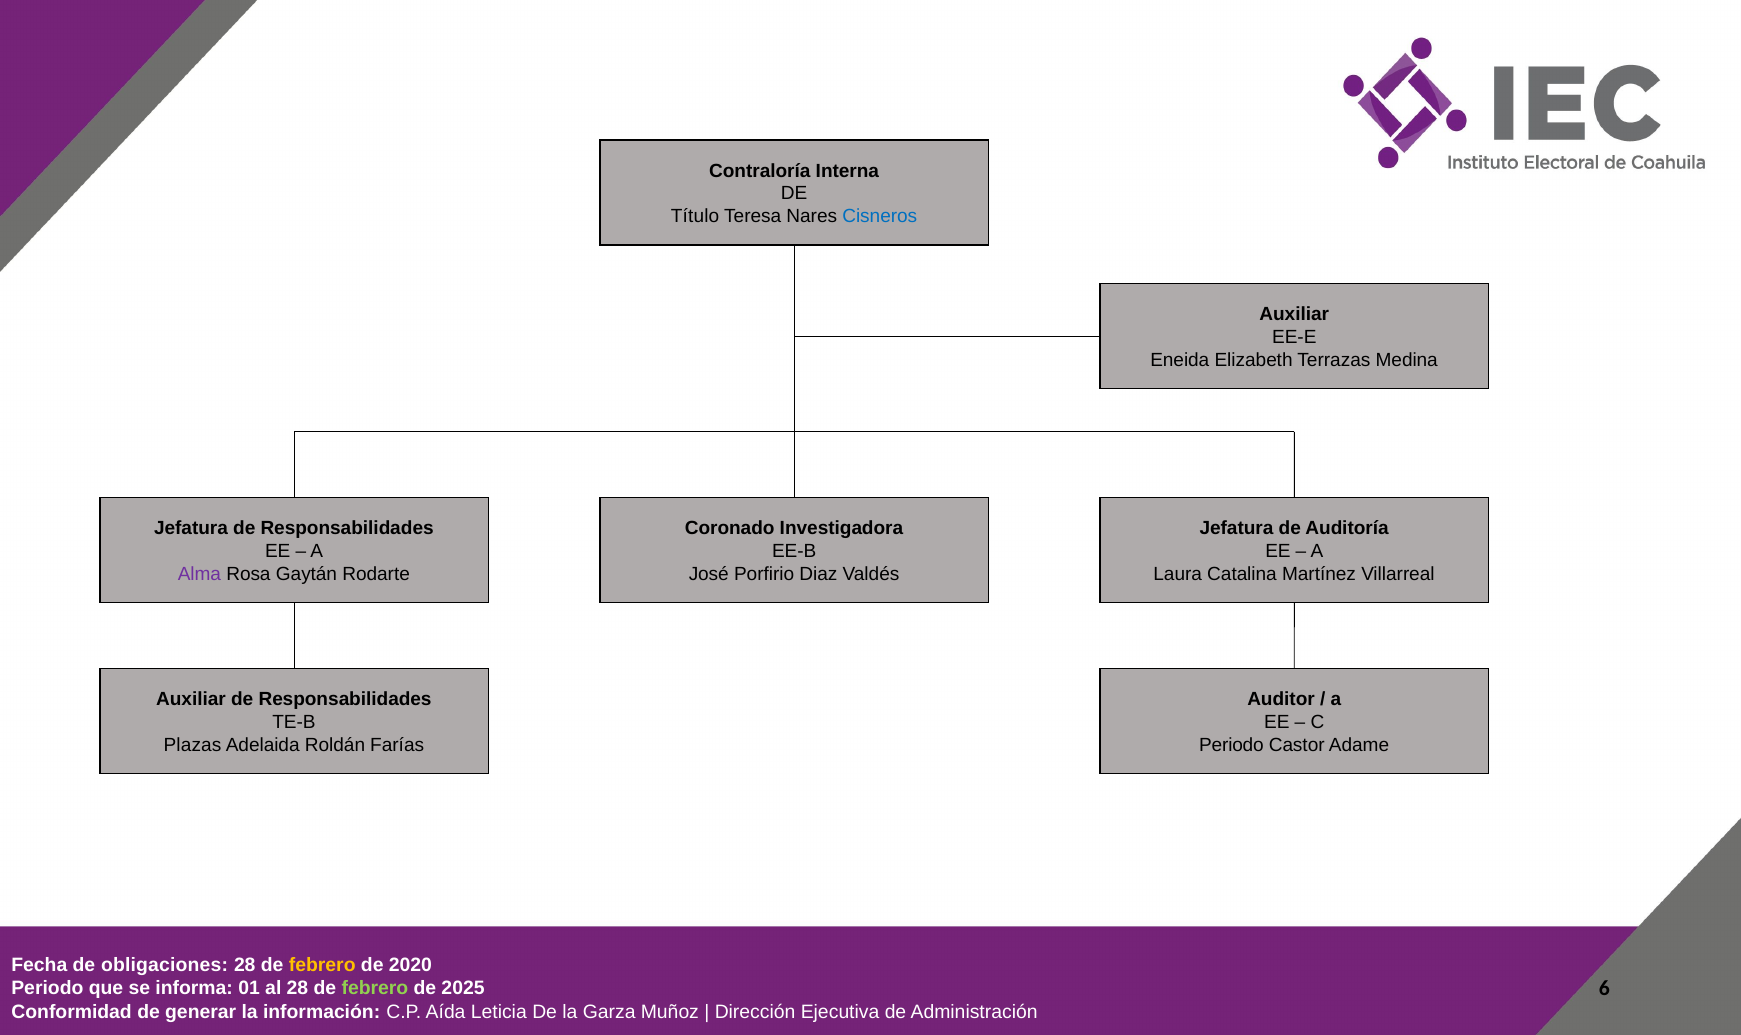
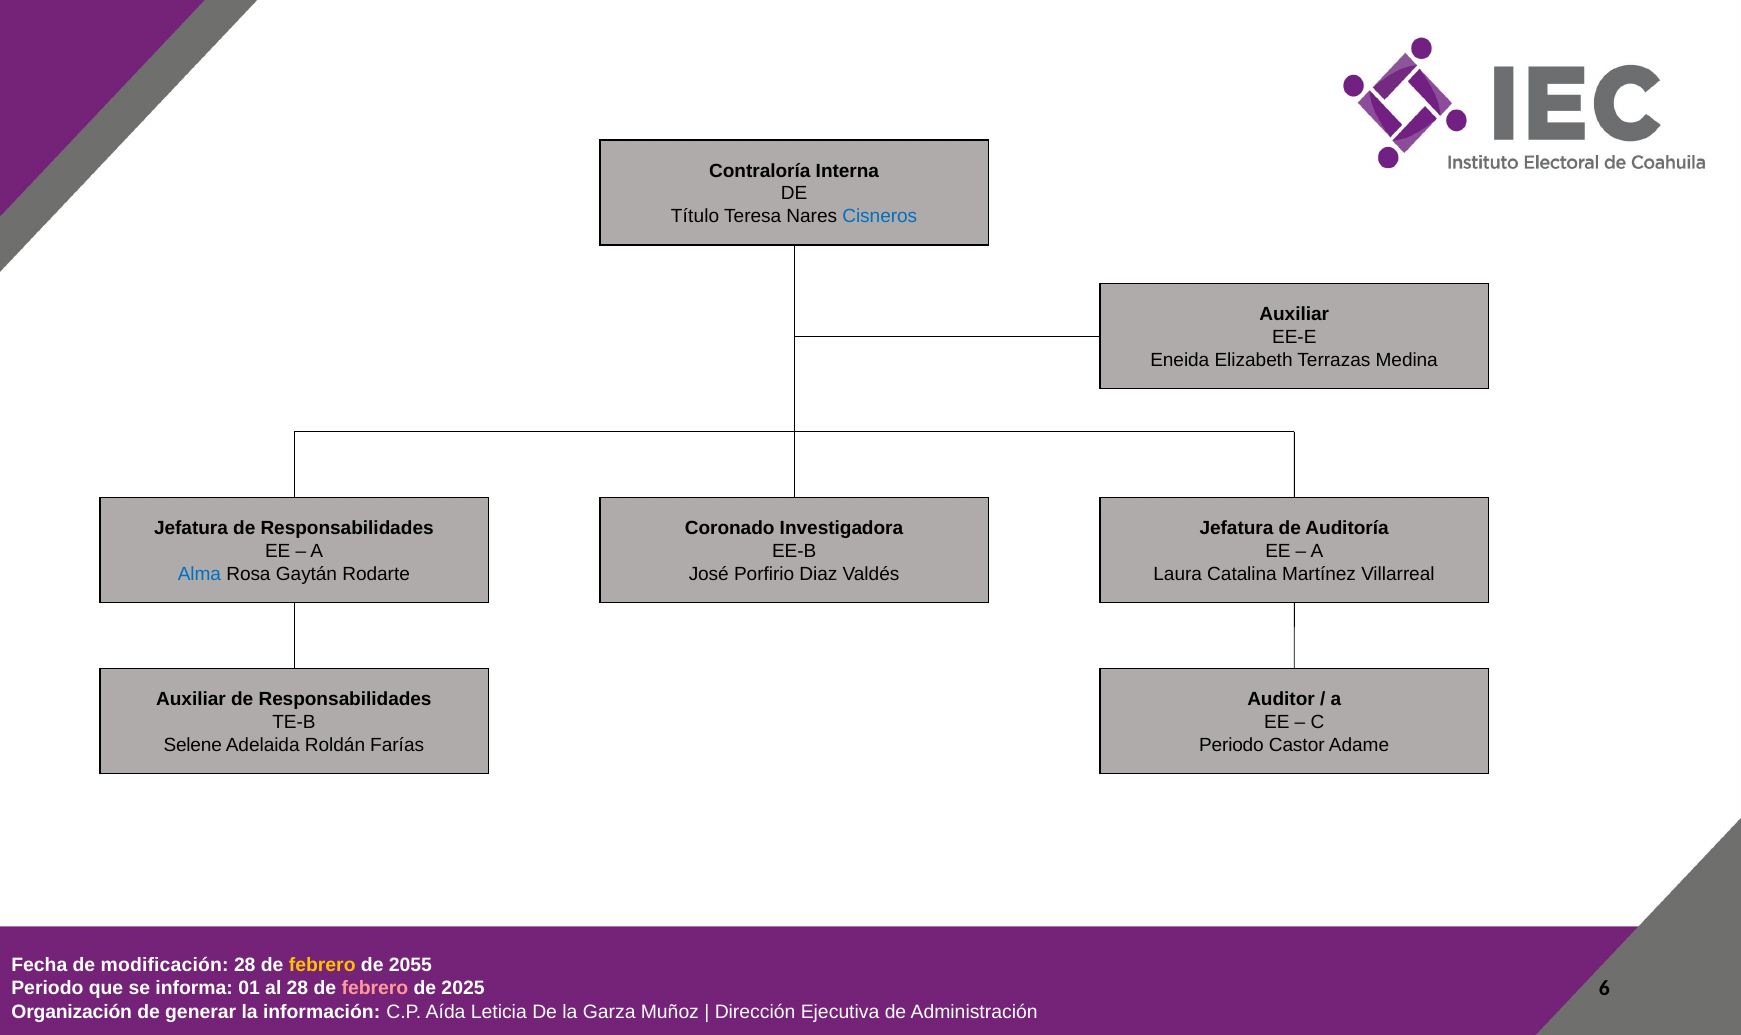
Alma colour: purple -> blue
Plazas: Plazas -> Selene
obligaciones: obligaciones -> modificación
2020: 2020 -> 2055
febrero at (375, 989) colour: light green -> pink
Conformidad: Conformidad -> Organización
